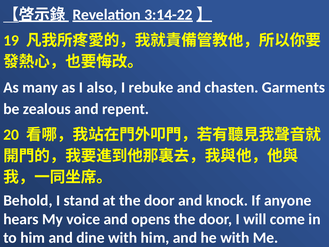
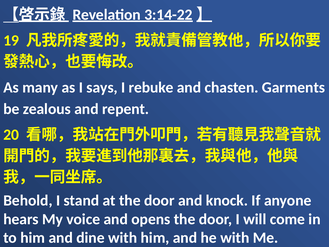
also: also -> says
